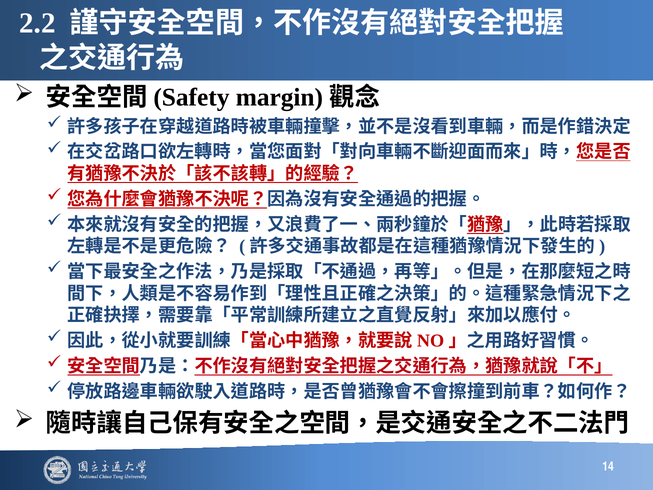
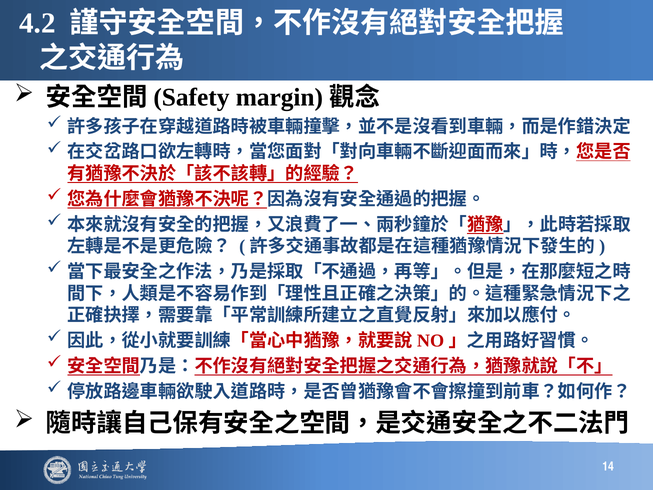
2.2: 2.2 -> 4.2
